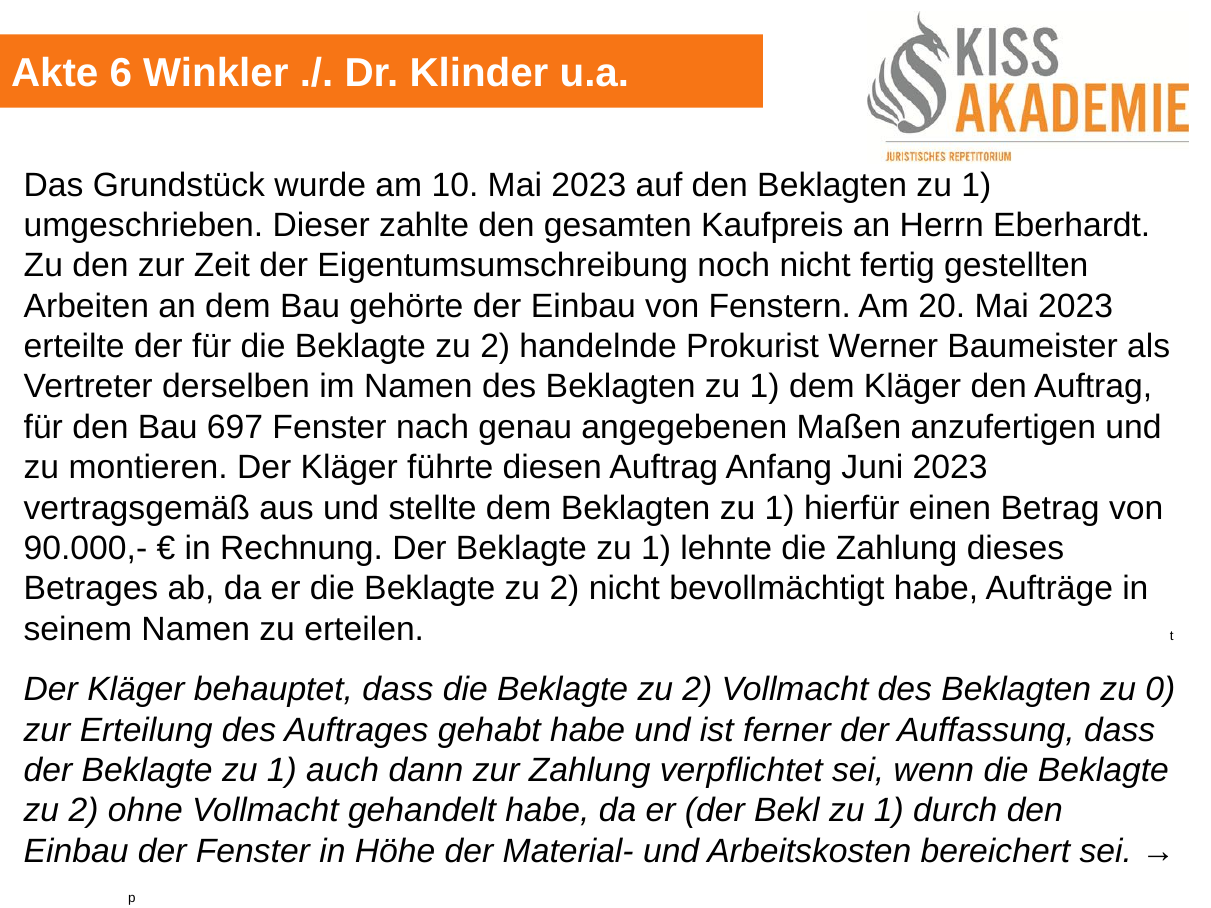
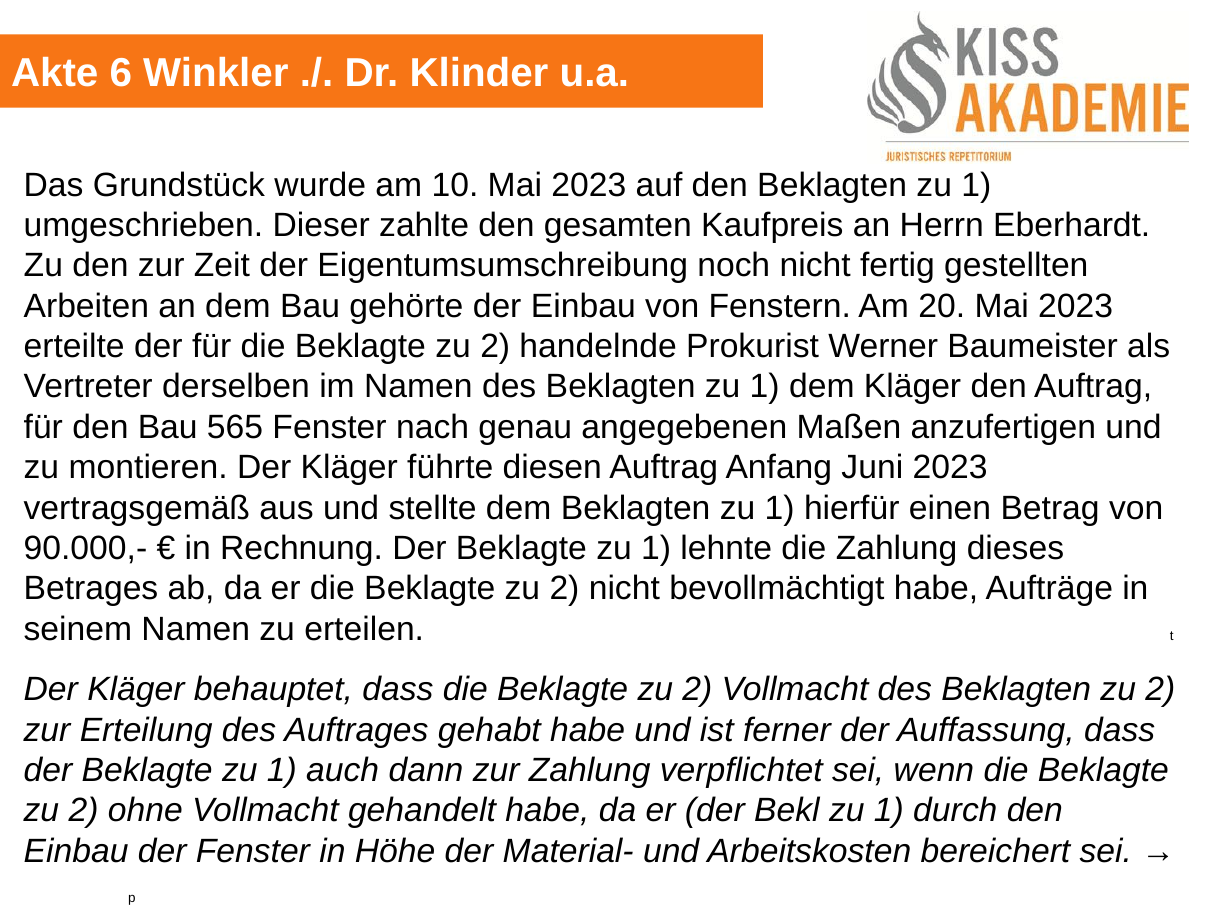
697: 697 -> 565
Beklagten zu 0: 0 -> 2
